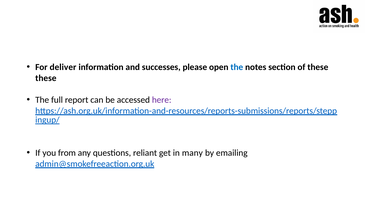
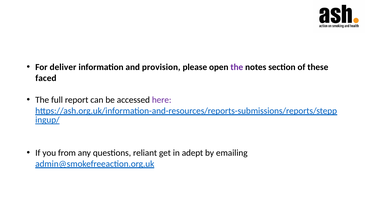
successes: successes -> provision
the at (237, 67) colour: blue -> purple
these at (46, 78): these -> faced
many: many -> adept
